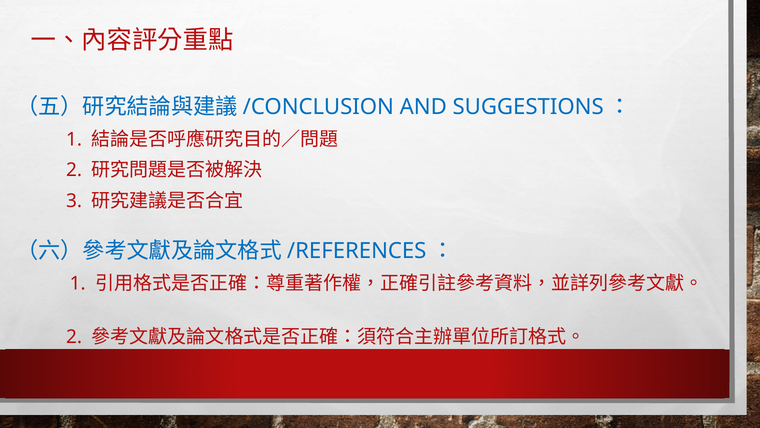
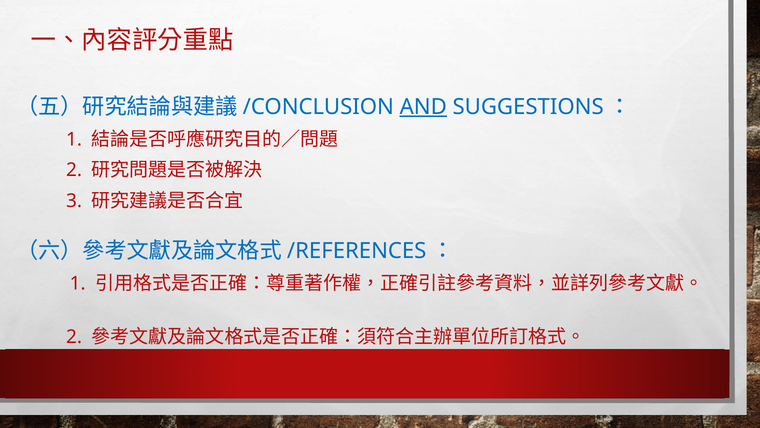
AND underline: none -> present
